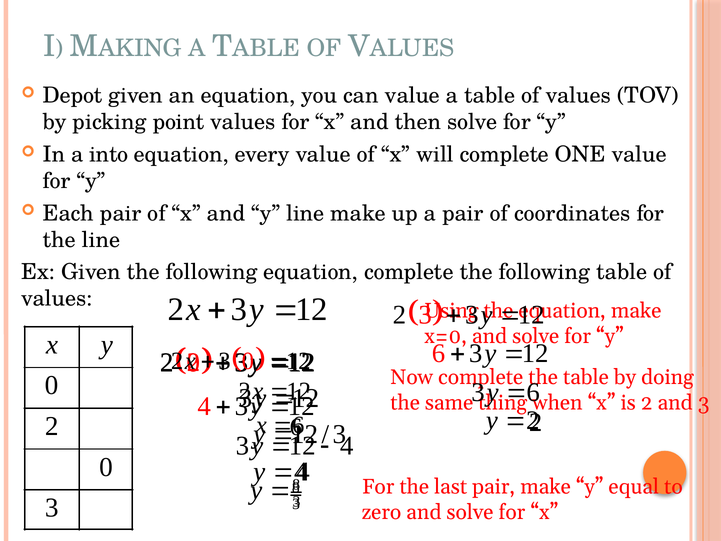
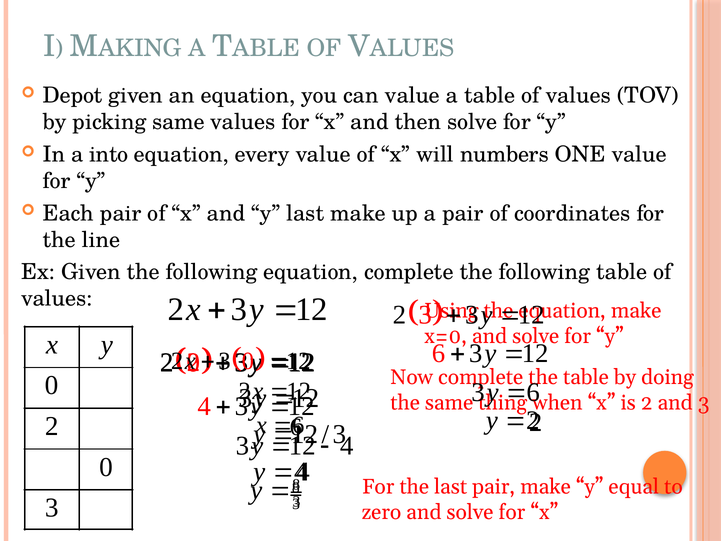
picking point: point -> same
will complete: complete -> numbers
y line: line -> last
